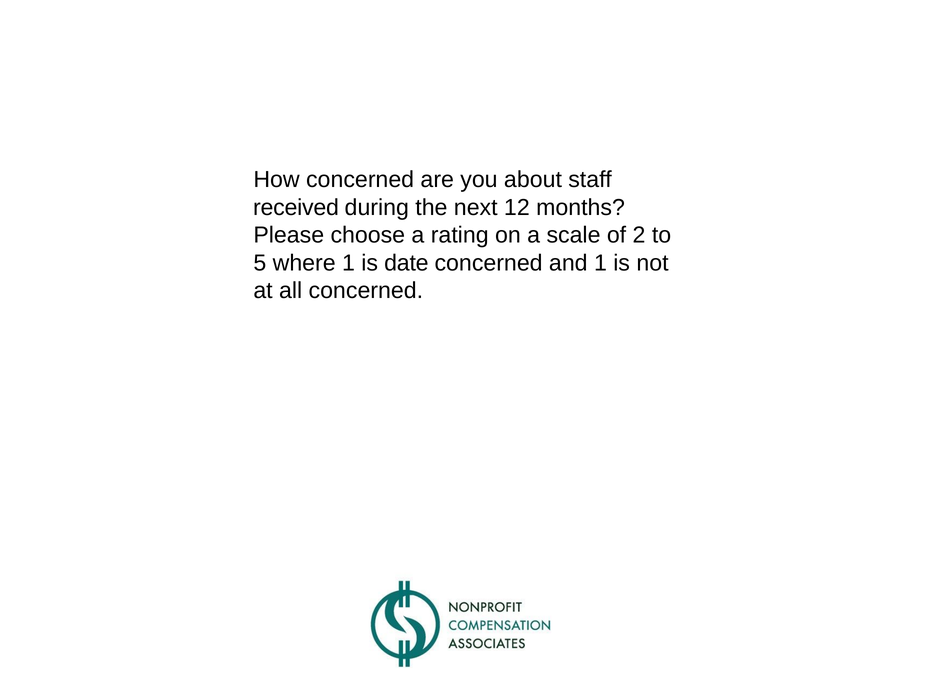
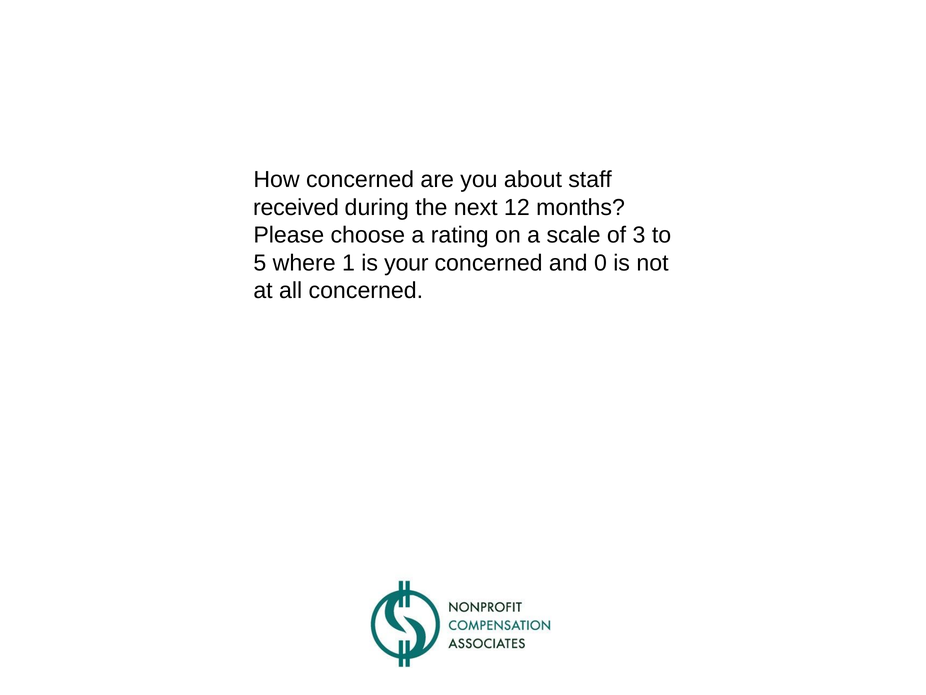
2: 2 -> 3
date: date -> your
and 1: 1 -> 0
